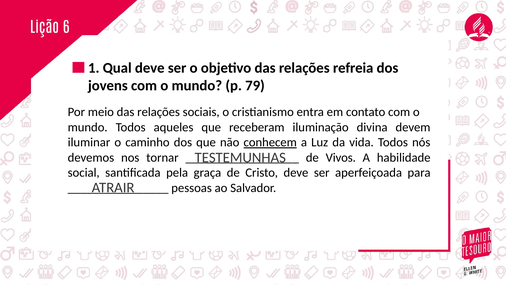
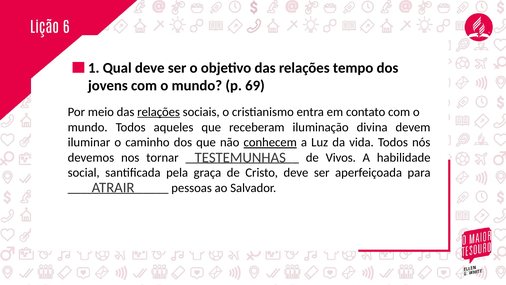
refreia: refreia -> tempo
79: 79 -> 69
relações at (159, 112) underline: none -> present
